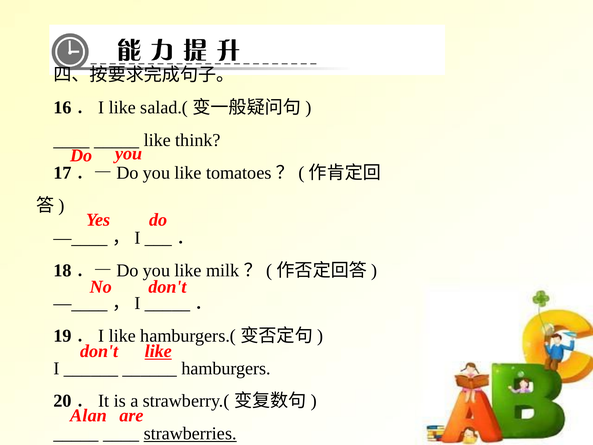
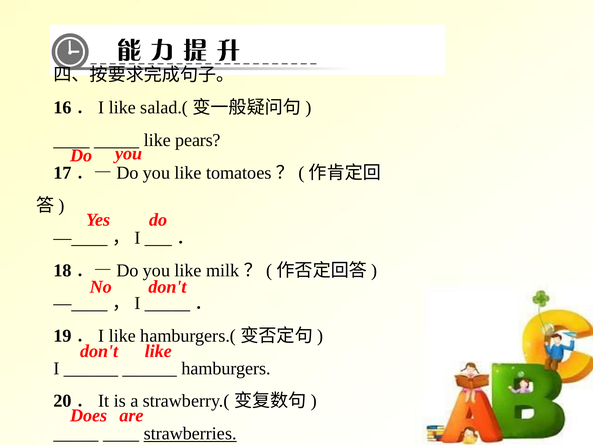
think: think -> pears
like at (158, 351) underline: present -> none
Alan: Alan -> Does
